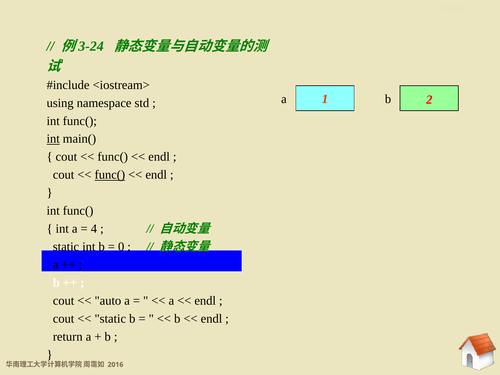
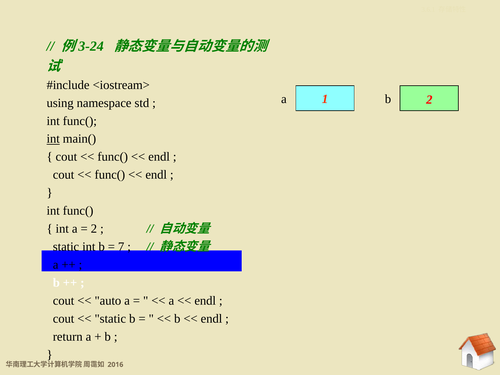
func( at (110, 175) underline: present -> none
4 at (94, 229): 4 -> 2
0: 0 -> 7
